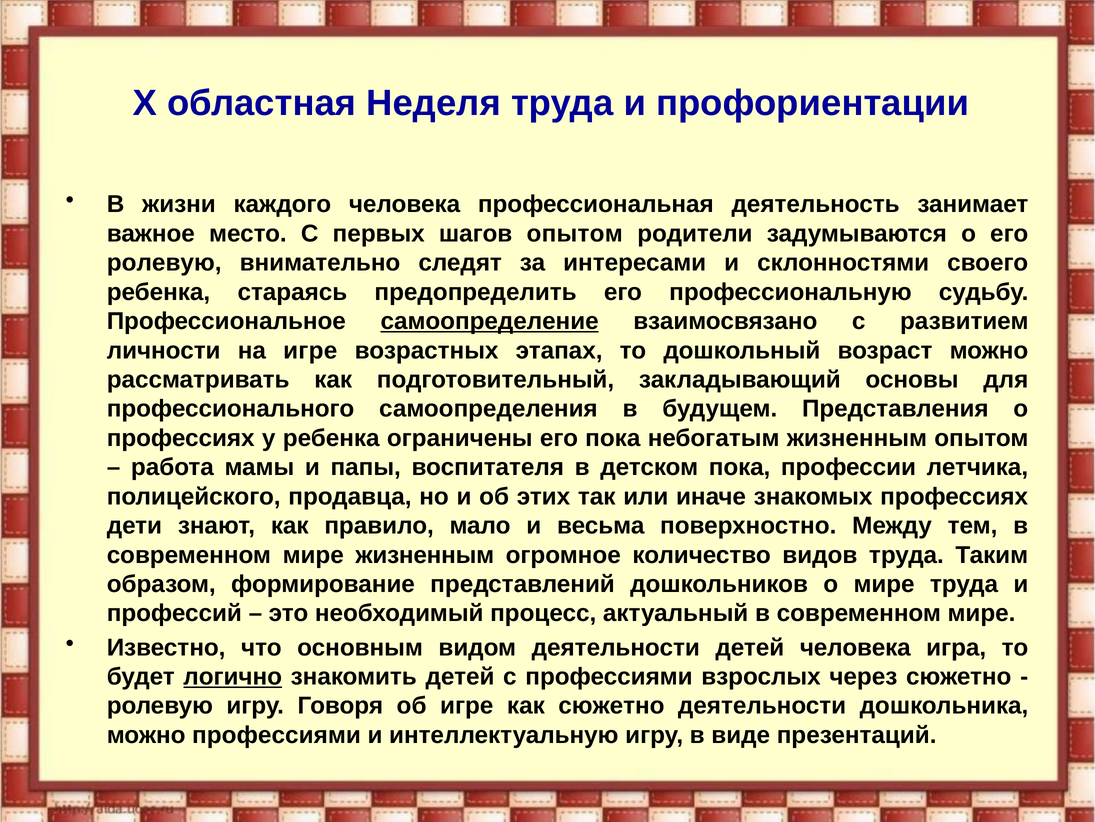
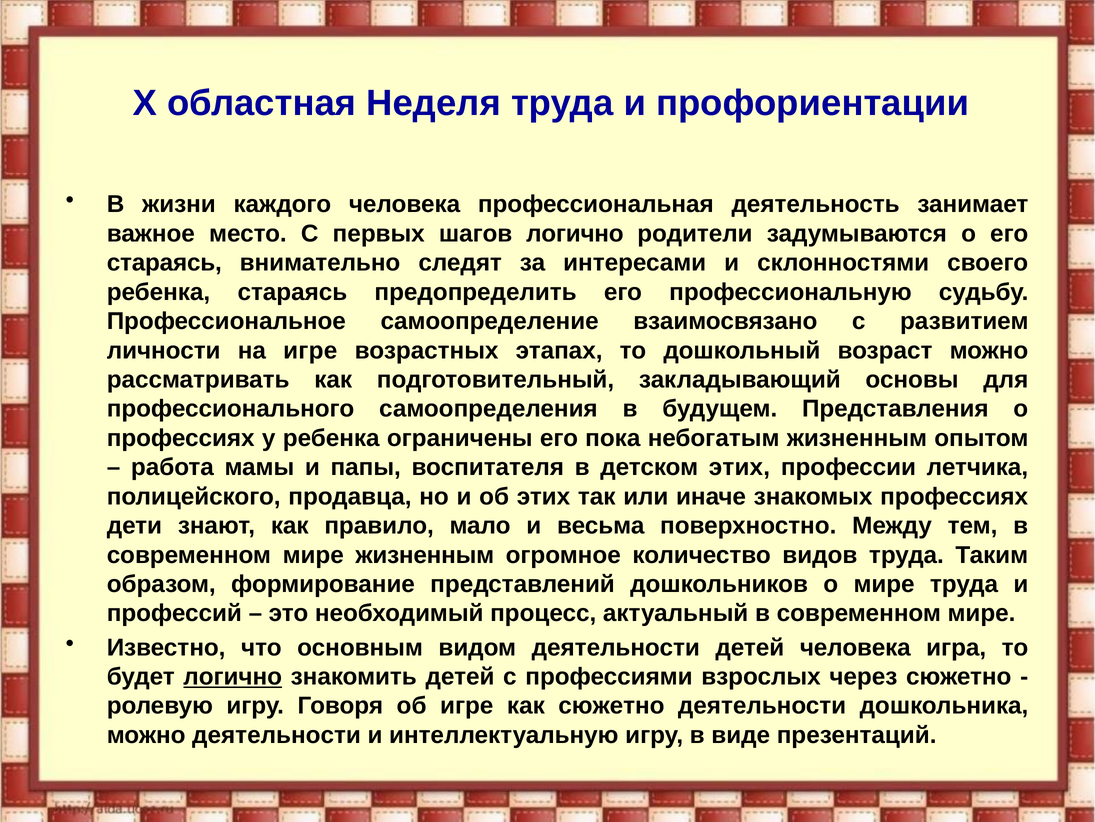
шагов опытом: опытом -> логично
ролевую at (164, 263): ролевую -> стараясь
самоопределение underline: present -> none
детском пока: пока -> этих
можно профессиями: профессиями -> деятельности
